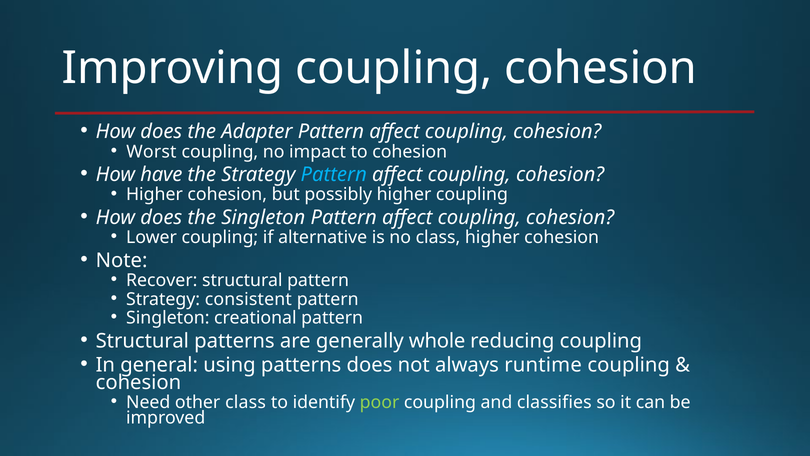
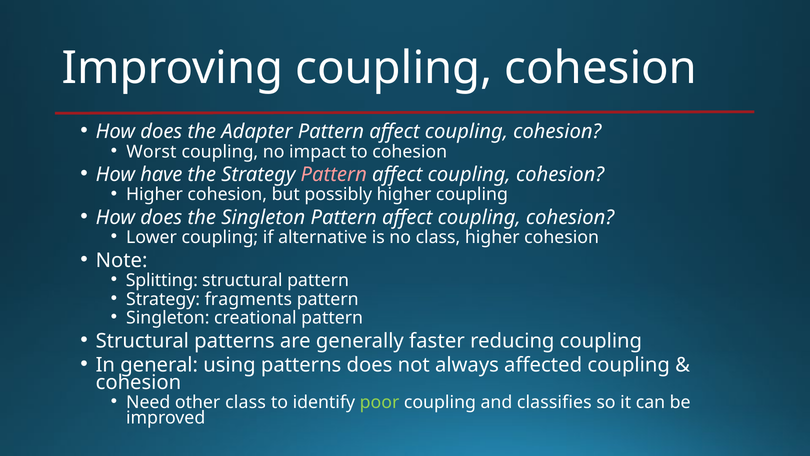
Pattern at (334, 175) colour: light blue -> pink
Recover: Recover -> Splitting
consistent: consistent -> fragments
whole: whole -> faster
runtime: runtime -> affected
